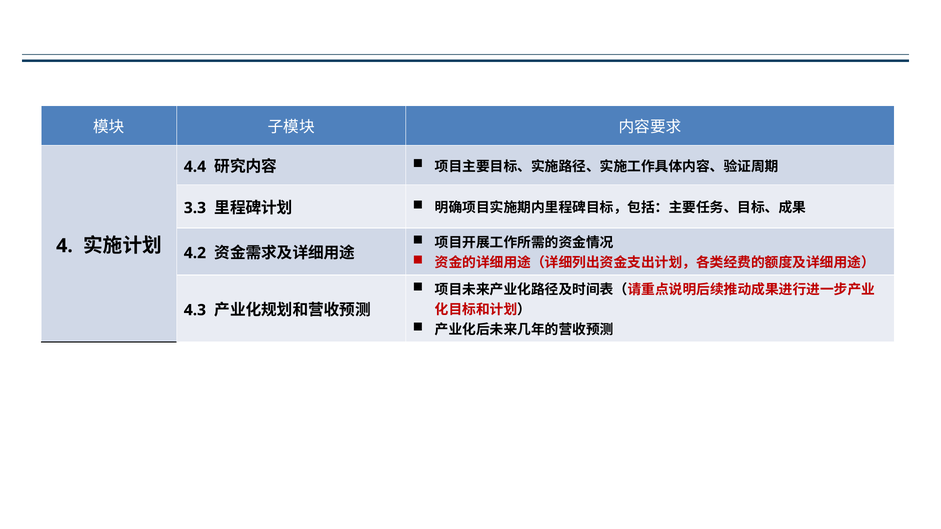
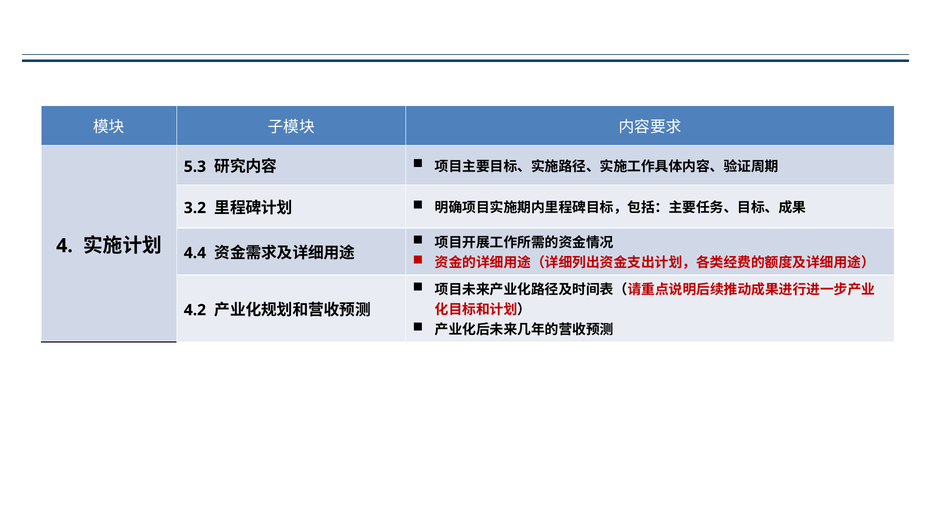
4.4: 4.4 -> 5.3
3.3: 3.3 -> 3.2
4.2: 4.2 -> 4.4
4.3: 4.3 -> 4.2
